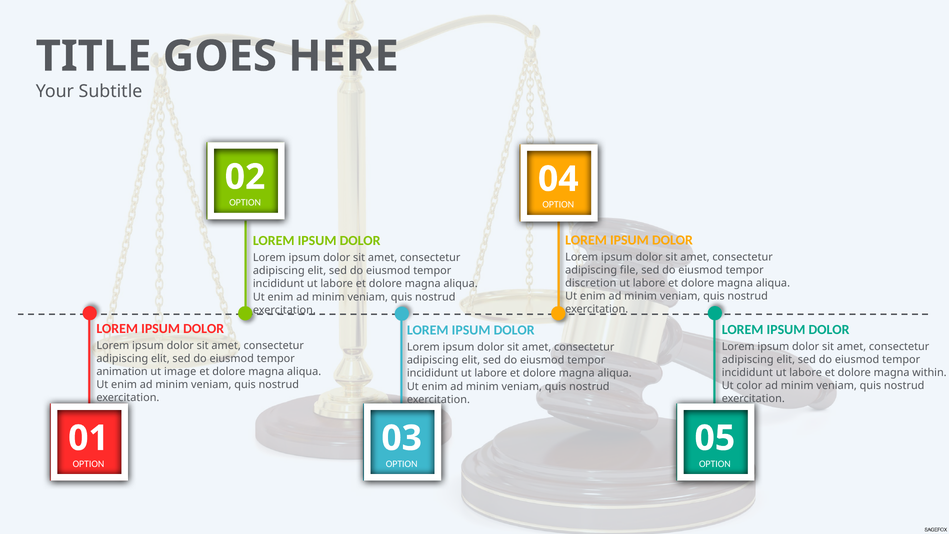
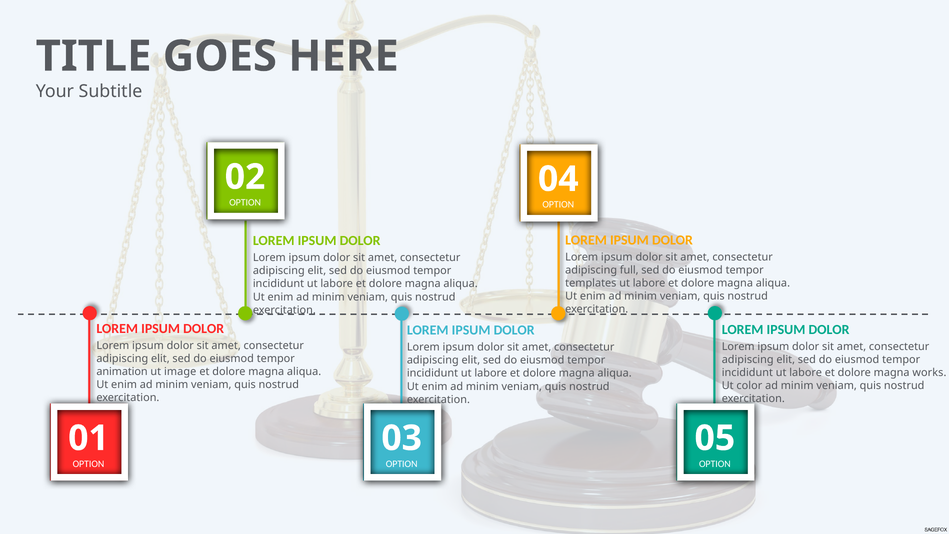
file: file -> full
discretion: discretion -> templates
within: within -> works
